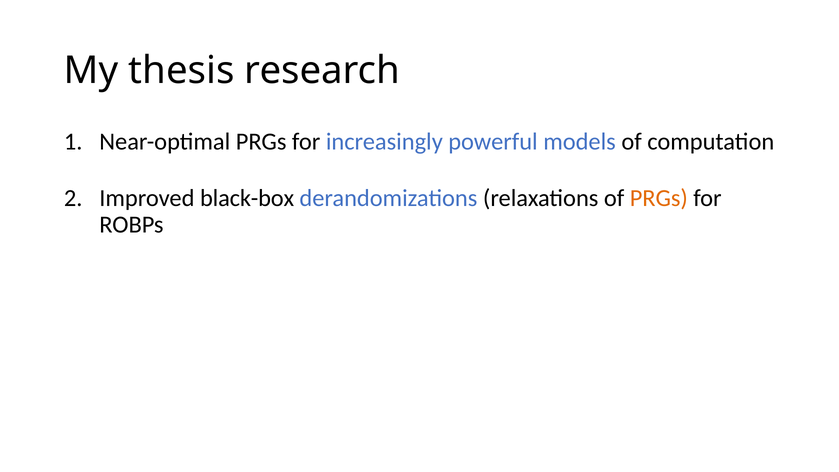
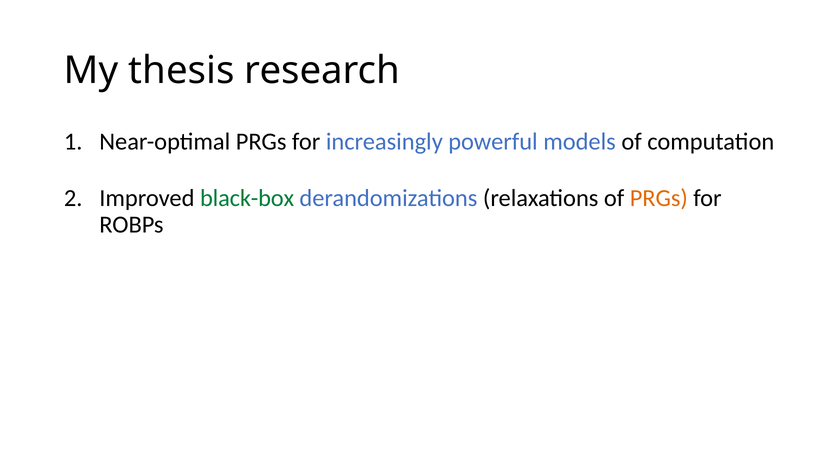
black-box colour: black -> green
